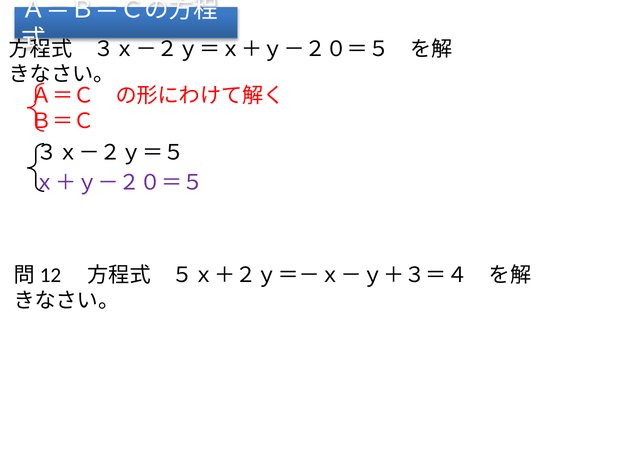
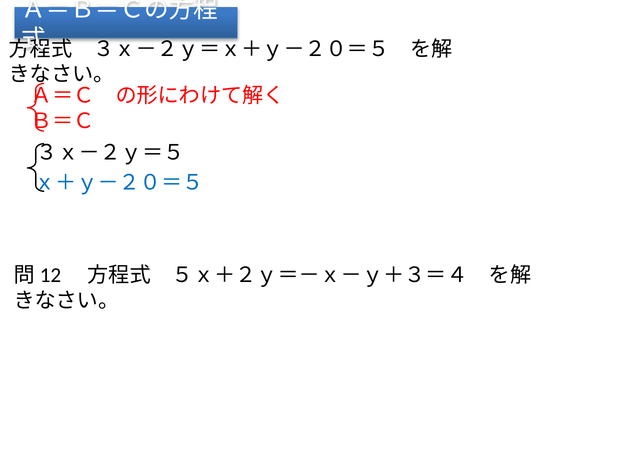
ｘ＋ｙ－２０＝５ colour: purple -> blue
